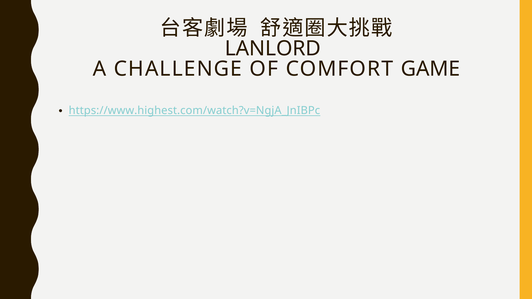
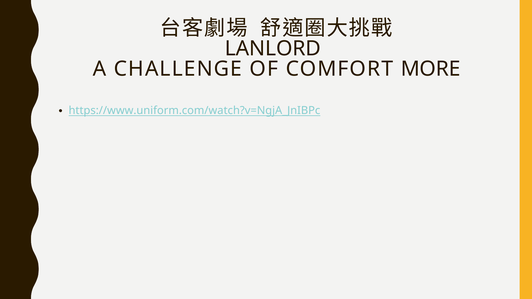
GAME: GAME -> MORE
https://www.highest.com/watch?v=NgjA_JnIBPc: https://www.highest.com/watch?v=NgjA_JnIBPc -> https://www.uniform.com/watch?v=NgjA_JnIBPc
